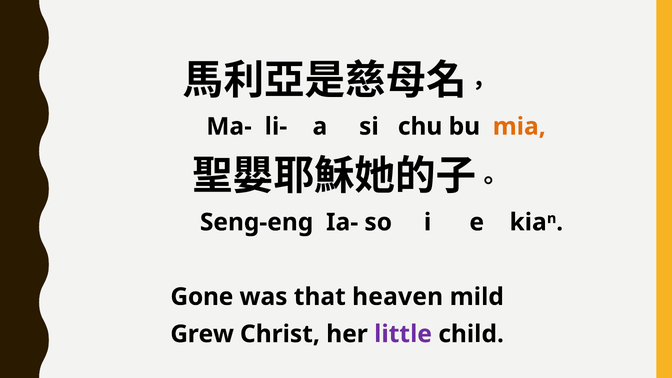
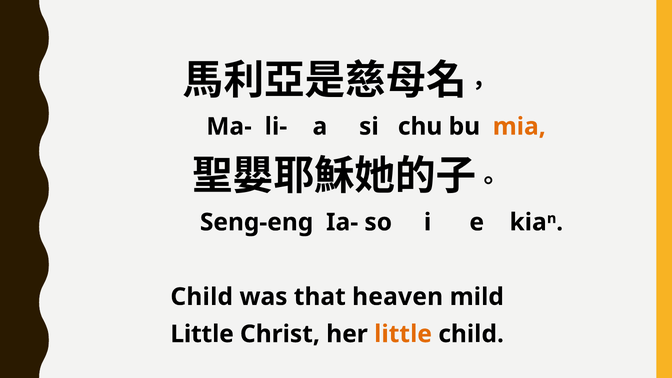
Gone at (202, 297): Gone -> Child
Grew at (202, 334): Grew -> Little
little at (403, 334) colour: purple -> orange
